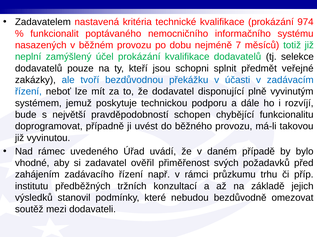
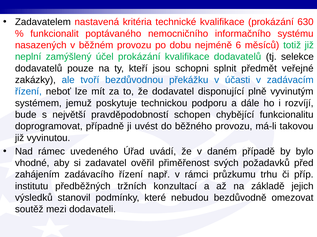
974: 974 -> 630
7: 7 -> 6
